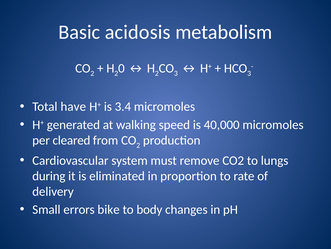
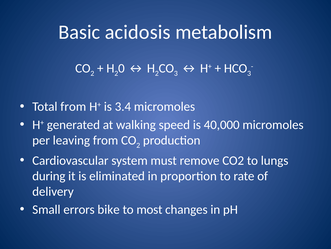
Total have: have -> from
cleared: cleared -> leaving
body: body -> most
